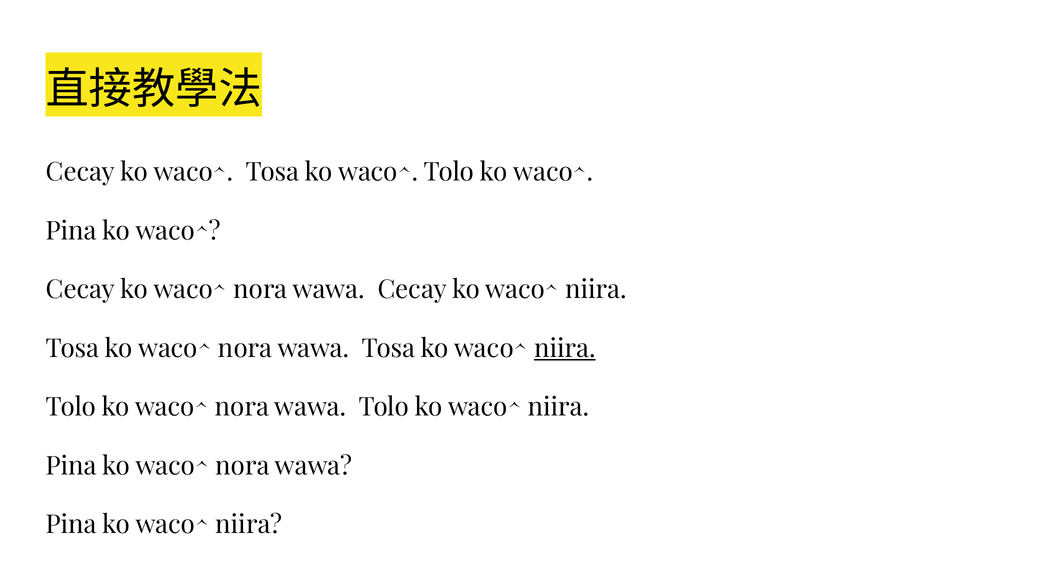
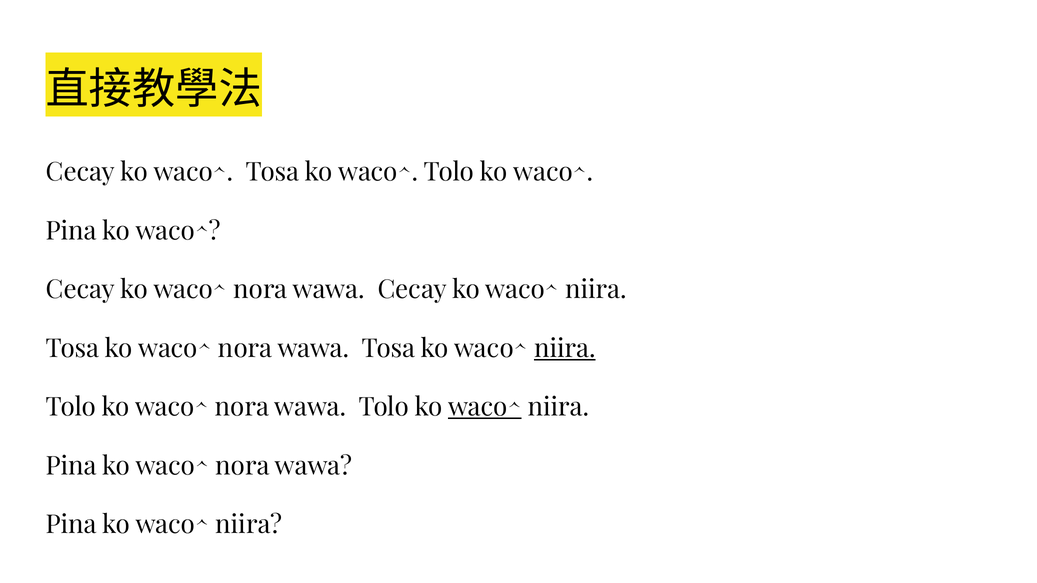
waco^ at (485, 408) underline: none -> present
